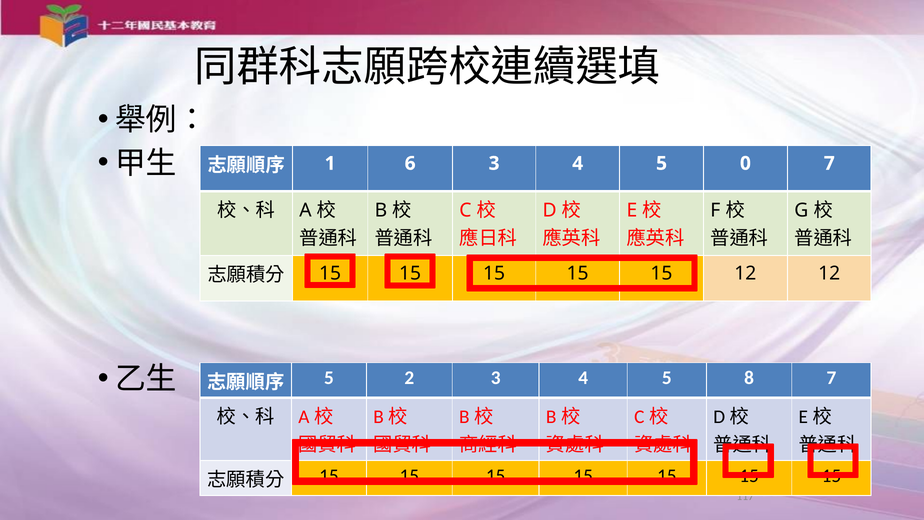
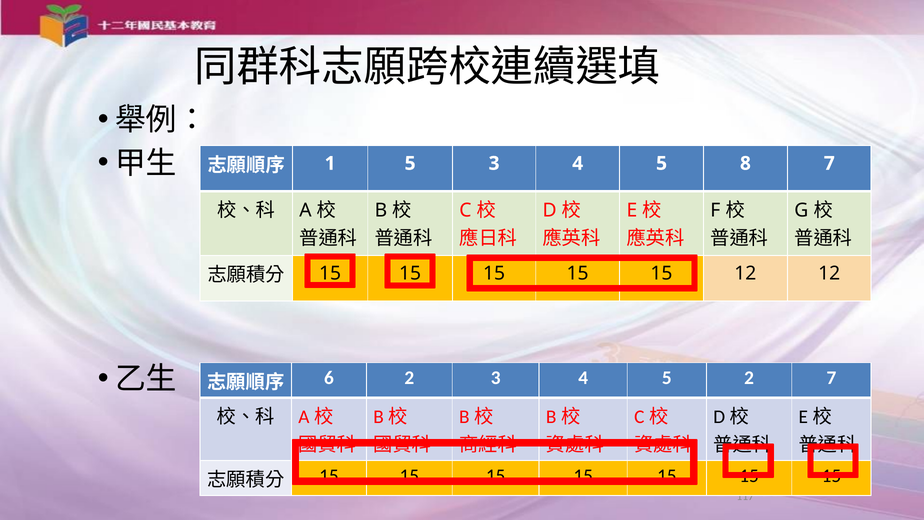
1 6: 6 -> 5
0: 0 -> 8
5 at (329, 378): 5 -> 6
5 8: 8 -> 2
